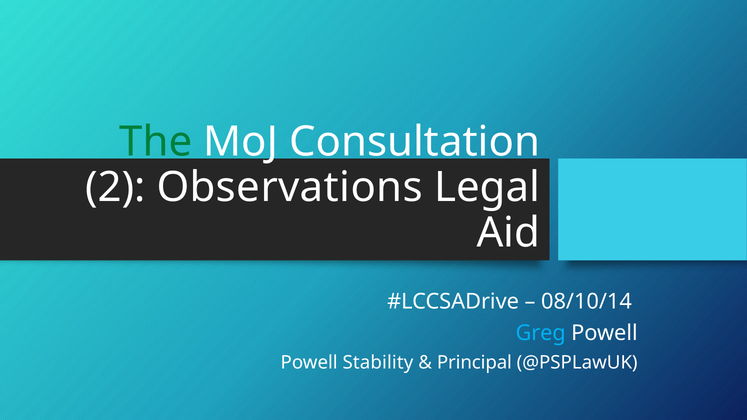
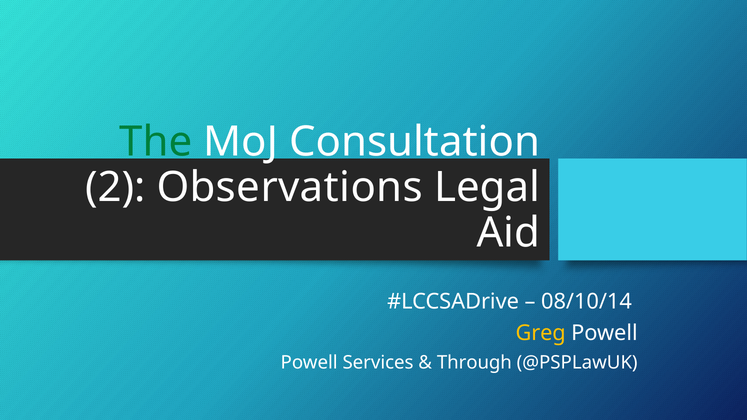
Greg colour: light blue -> yellow
Stability: Stability -> Services
Principal: Principal -> Through
